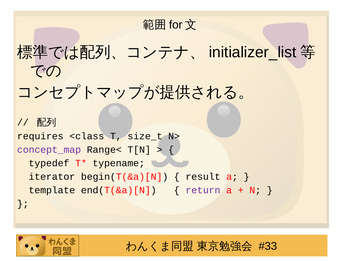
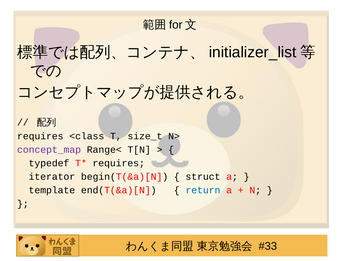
typename at (119, 163): typename -> requires
result: result -> struct
return colour: purple -> blue
